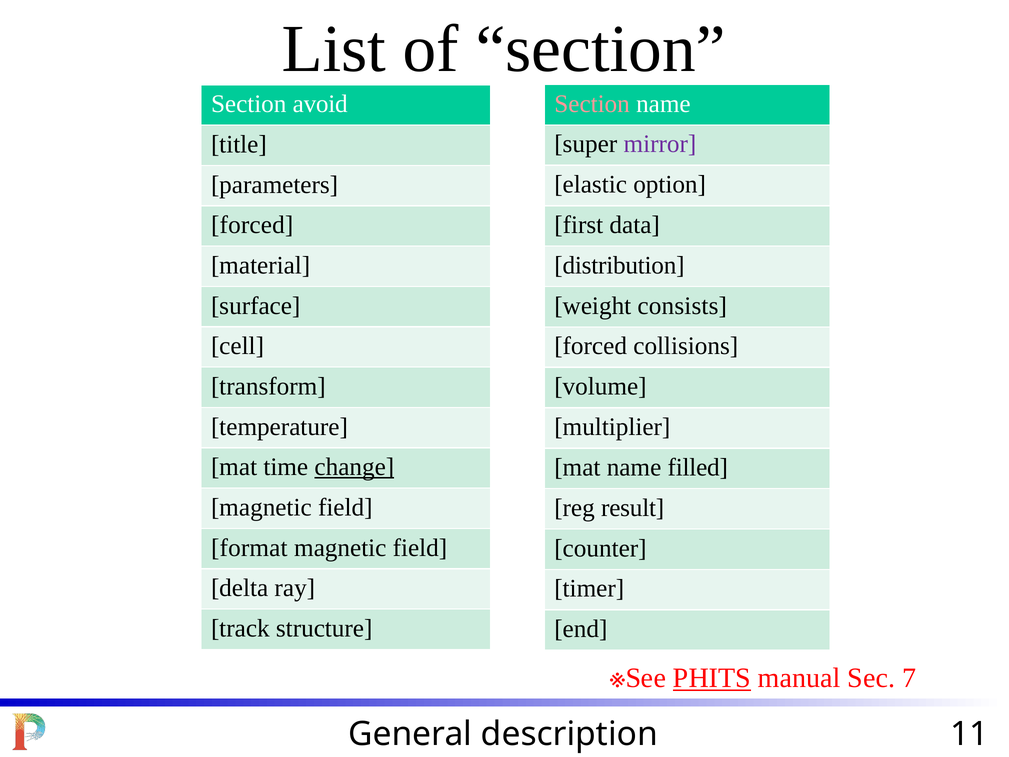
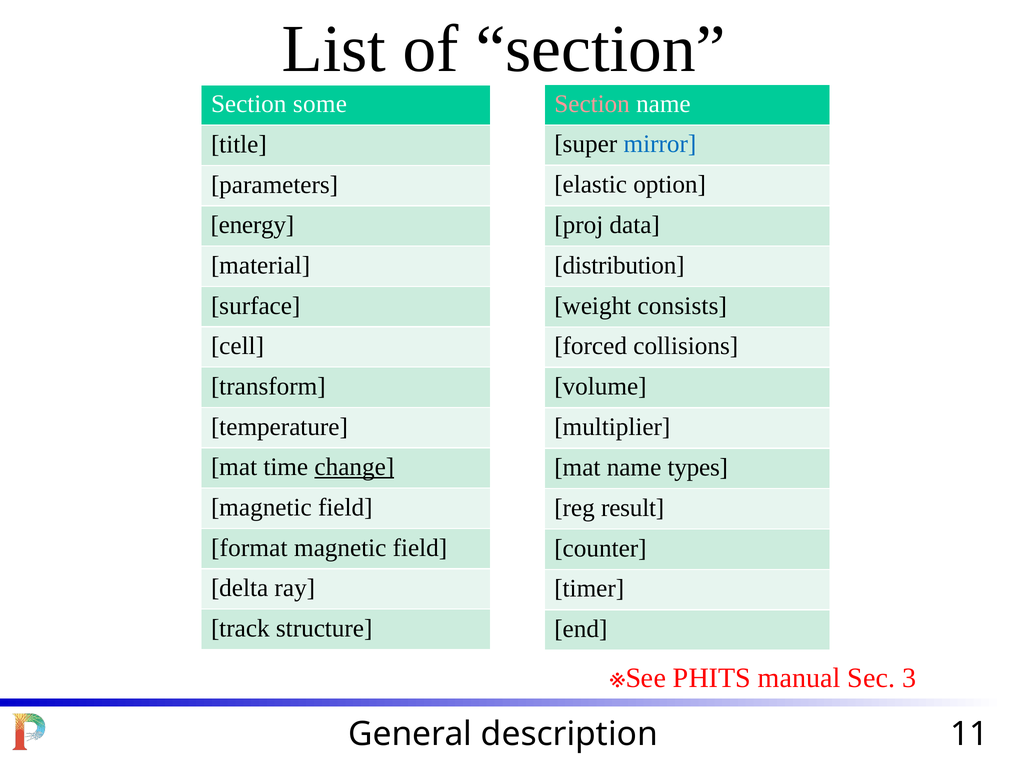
avoid: avoid -> some
mirror colour: purple -> blue
forced at (252, 225): forced -> energy
first: first -> proj
filled: filled -> types
PHITS underline: present -> none
7: 7 -> 3
